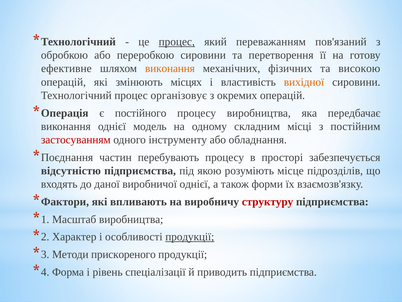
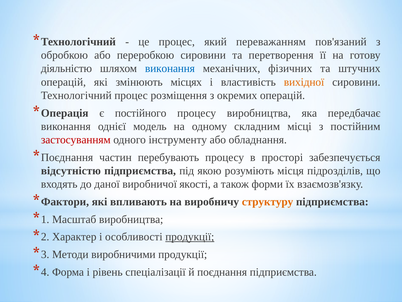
процес at (177, 42) underline: present -> none
ефективне: ефективне -> діяльністю
виконання at (170, 68) colour: orange -> blue
високою: високою -> штучних
організовує: організовує -> розміщення
місце: місце -> місця
виробничої однієї: однієї -> якості
структуру colour: red -> orange
прискореного: прискореного -> виробничими
приводить: приводить -> поєднання
